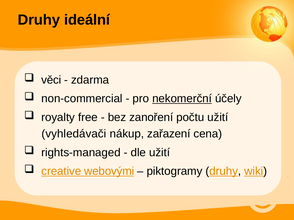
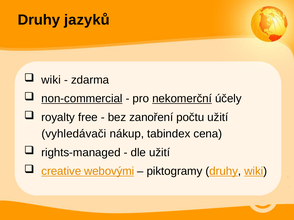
ideální: ideální -> jazyků
věci at (51, 80): věci -> wiki
non-commercial underline: none -> present
zařazení: zařazení -> tabindex
